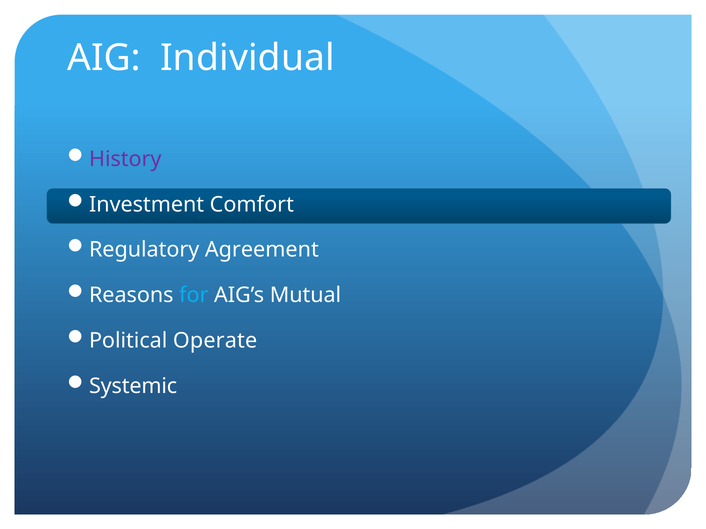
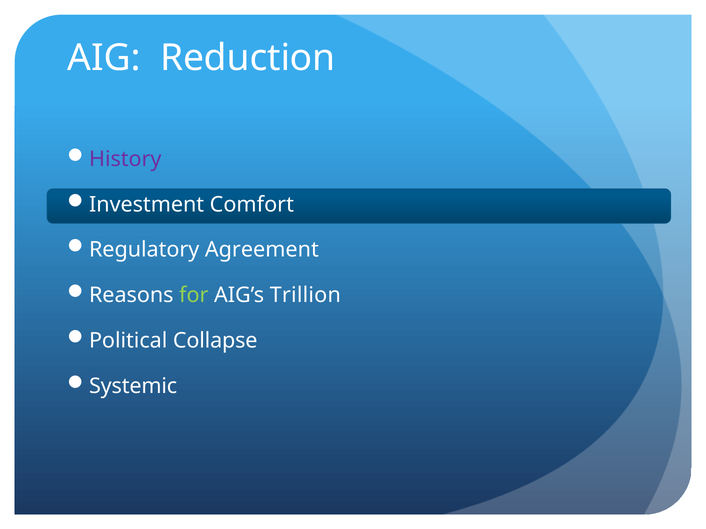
Individual: Individual -> Reduction
for colour: light blue -> light green
Mutual: Mutual -> Trillion
Operate: Operate -> Collapse
